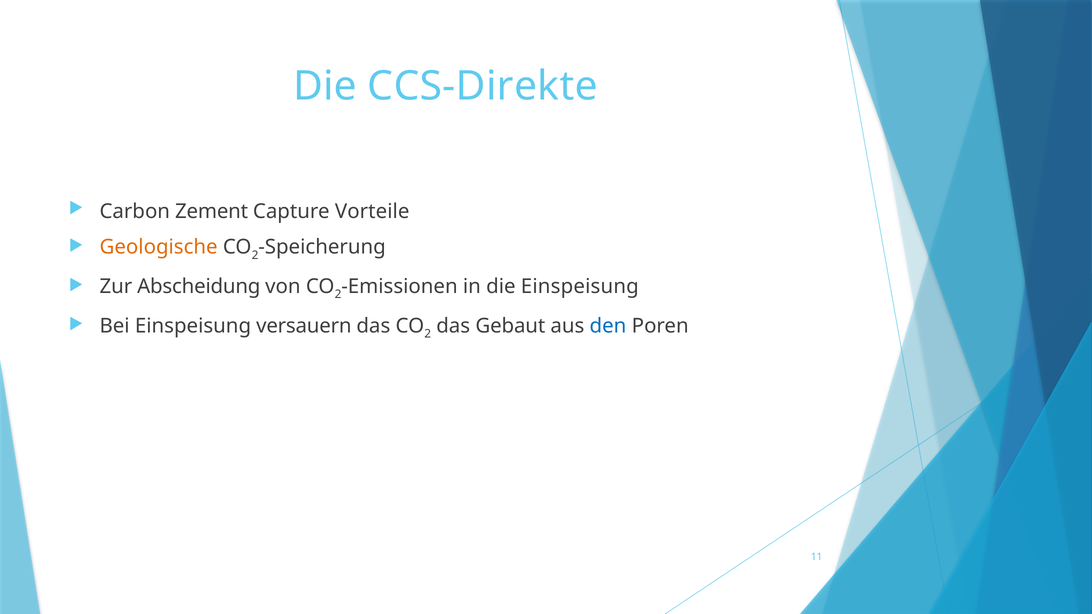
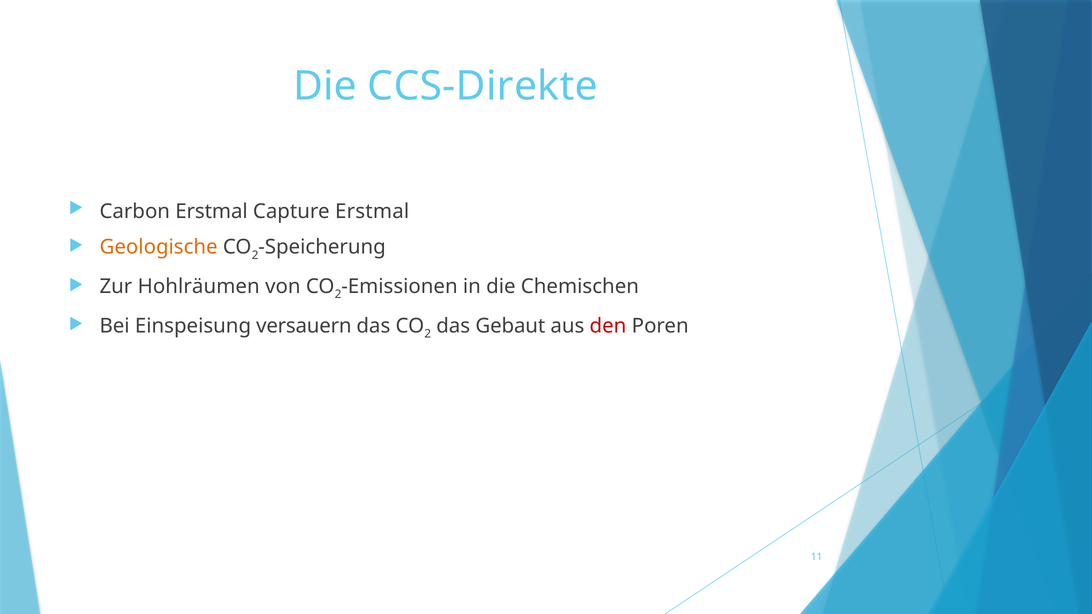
Carbon Zement: Zement -> Erstmal
Capture Vorteile: Vorteile -> Erstmal
Abscheidung: Abscheidung -> Hohlräumen
die Einspeisung: Einspeisung -> Chemischen
den colour: blue -> red
